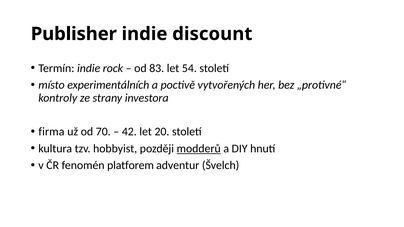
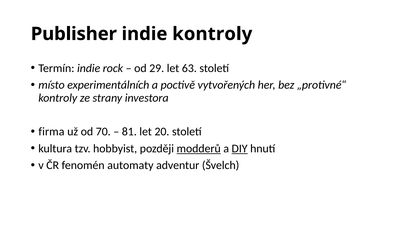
indie discount: discount -> kontroly
83: 83 -> 29
54: 54 -> 63
42: 42 -> 81
DIY underline: none -> present
platforem: platforem -> automaty
